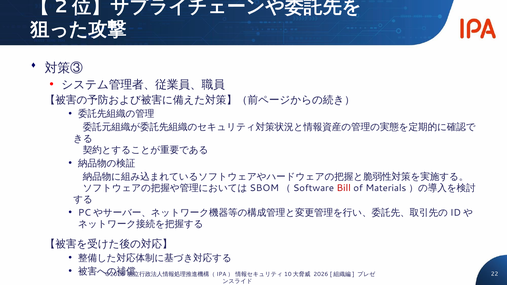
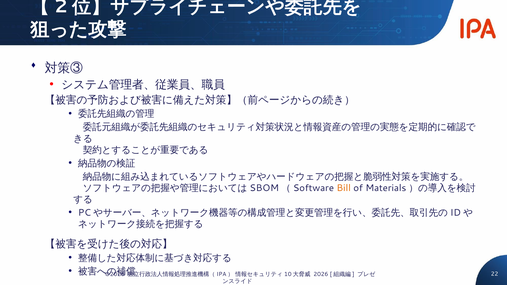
Bill colour: red -> orange
